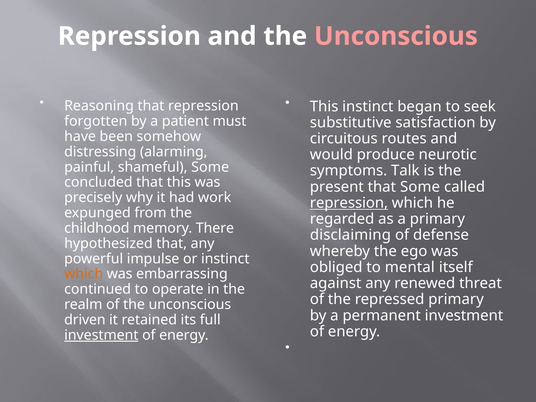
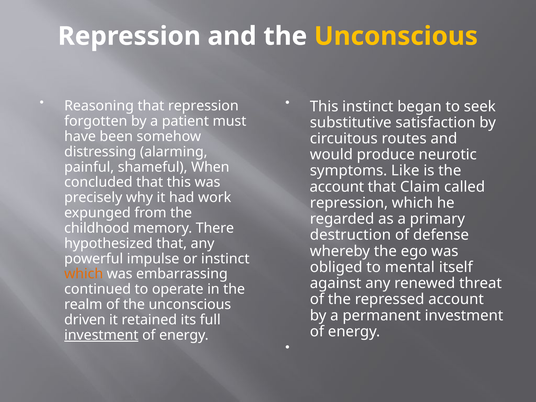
Unconscious at (396, 36) colour: pink -> yellow
shameful Some: Some -> When
Talk: Talk -> Like
present at (337, 187): present -> account
that Some: Some -> Claim
repression at (349, 203) underline: present -> none
disclaiming: disclaiming -> destruction
repressed primary: primary -> account
